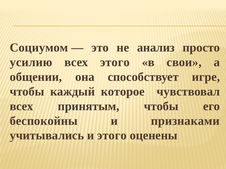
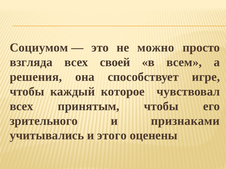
анализ: анализ -> можно
усилию: усилию -> взгляда
всех этого: этого -> своей
свои: свои -> всем
общении: общении -> решения
беспокойны: беспокойны -> зрительного
